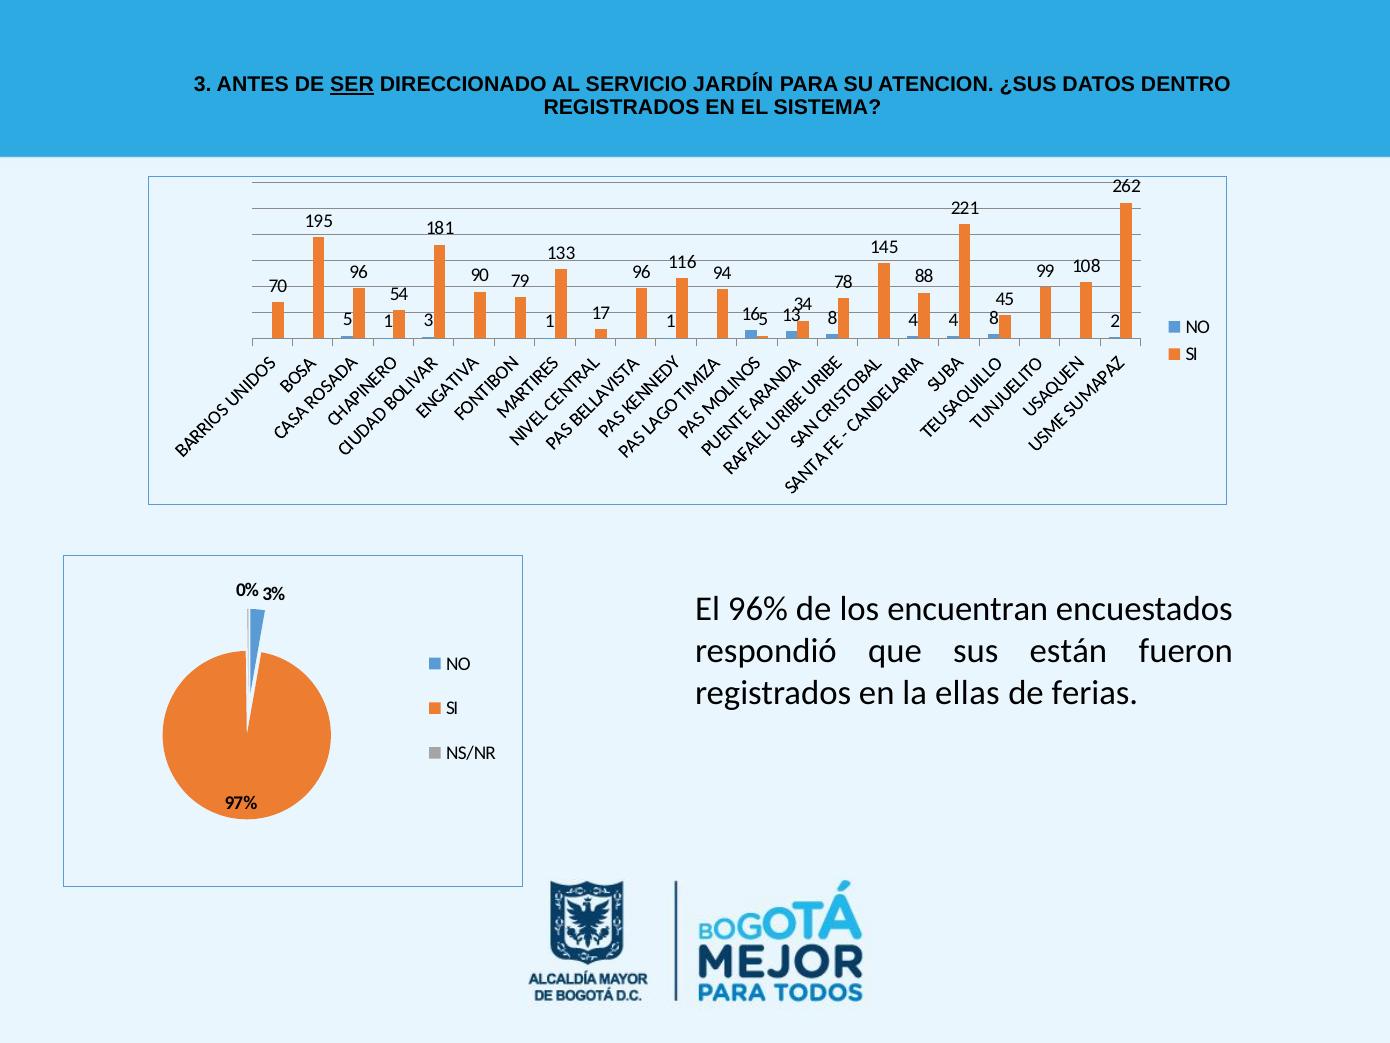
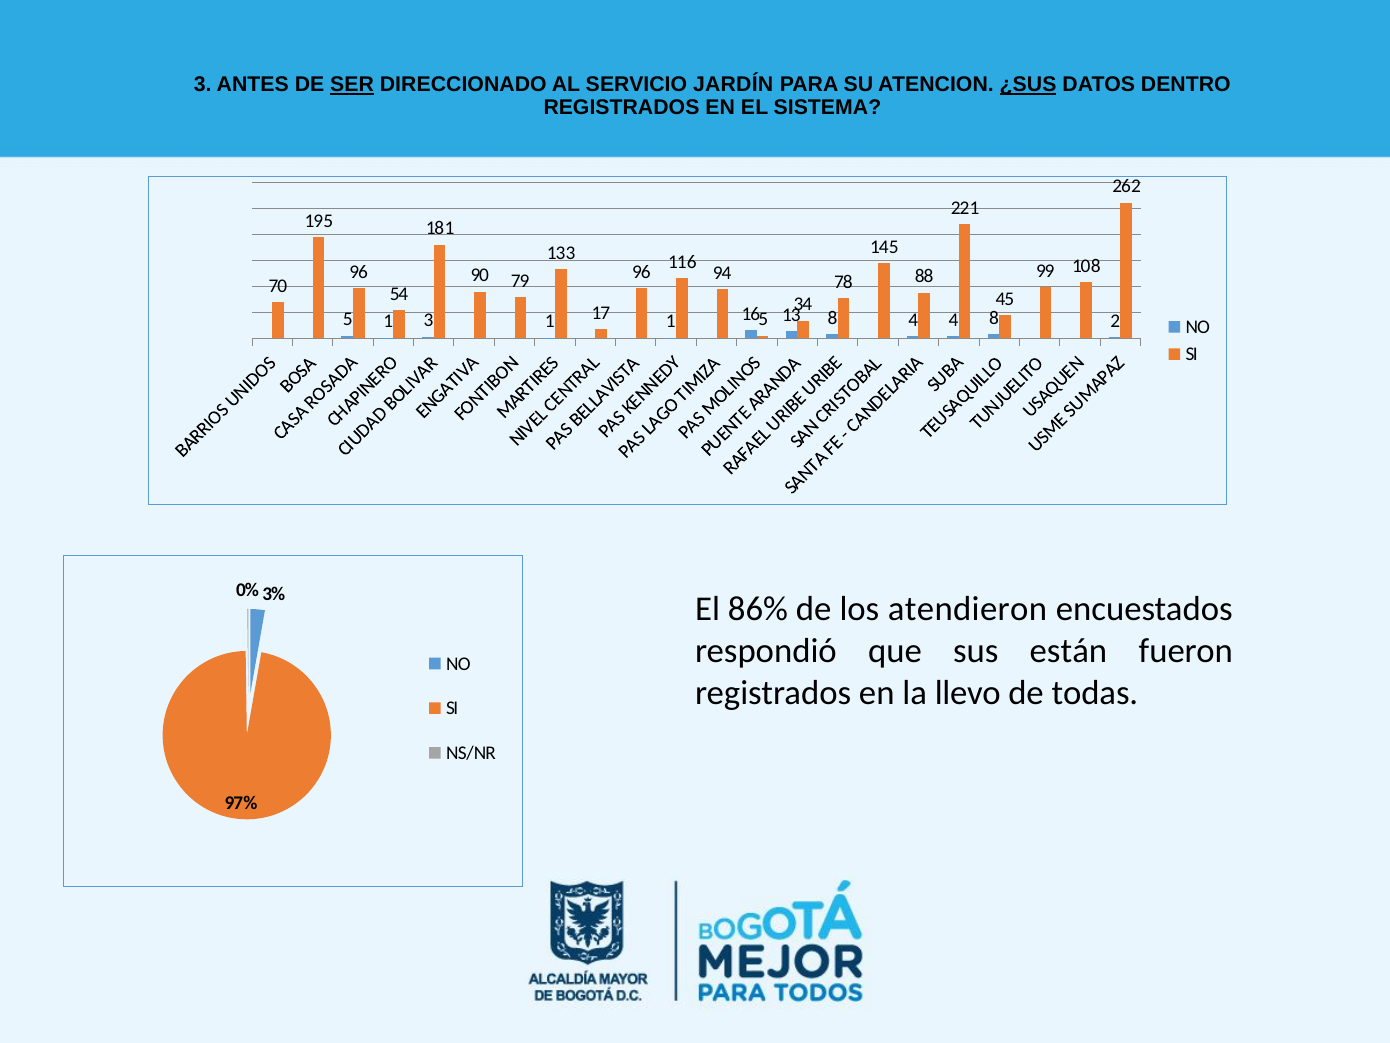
¿SUS underline: none -> present
96%: 96% -> 86%
encuentran: encuentran -> atendieron
ellas: ellas -> llevo
ferias: ferias -> todas
